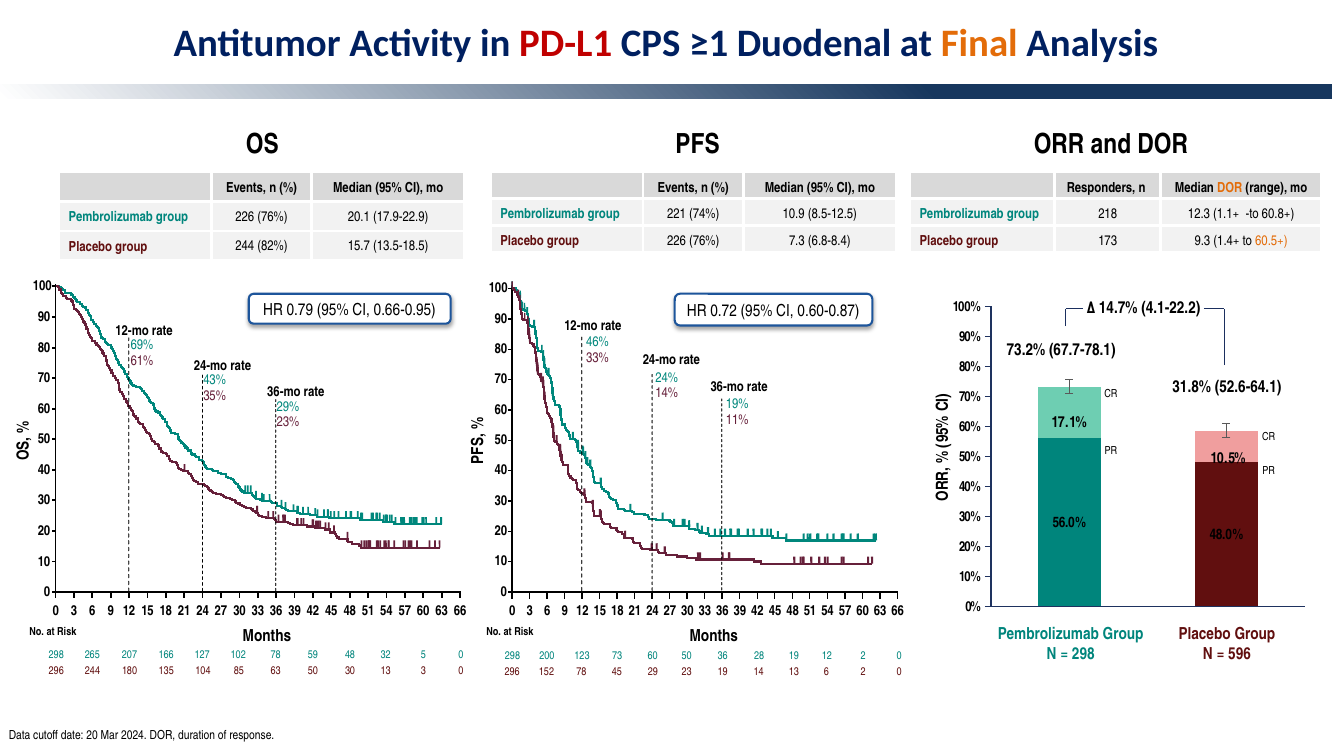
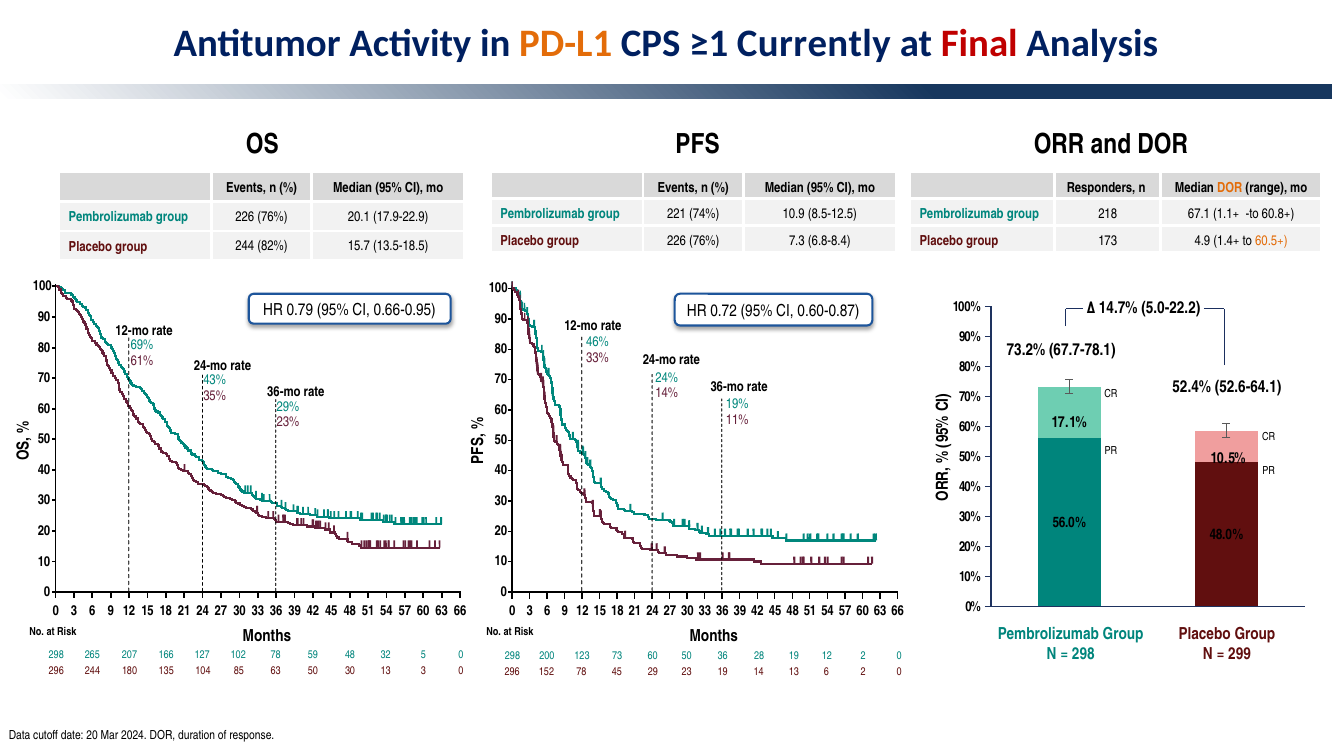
PD-L1 colour: red -> orange
Duodenal: Duodenal -> Currently
Final colour: orange -> red
12.3: 12.3 -> 67.1
9.3: 9.3 -> 4.9
4.1-22.2: 4.1-22.2 -> 5.0-22.2
31.8%: 31.8% -> 52.4%
596: 596 -> 299
